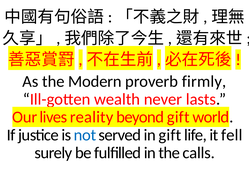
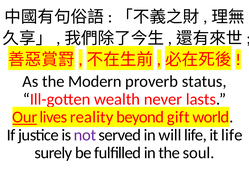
firmly: firmly -> status
Our underline: none -> present
not colour: blue -> purple
in gift: gift -> will
it fell: fell -> life
calls: calls -> soul
